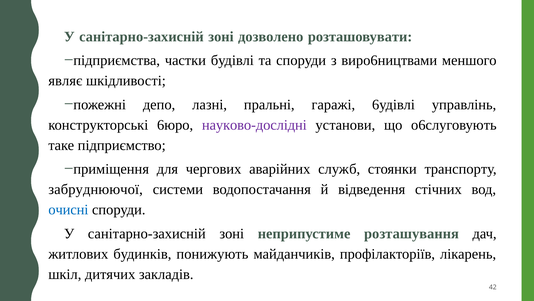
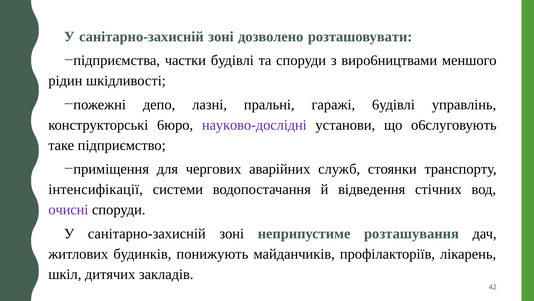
являє: являє -> рідин
забруднюючої: забруднюючої -> інтенсифікації
очисні colour: blue -> purple
